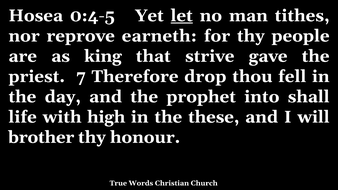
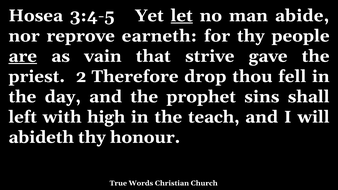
0:4-5: 0:4-5 -> 3:4-5
tithes: tithes -> abide
are underline: none -> present
king: king -> vain
7: 7 -> 2
into: into -> sins
life: life -> left
these: these -> teach
brother: brother -> abideth
